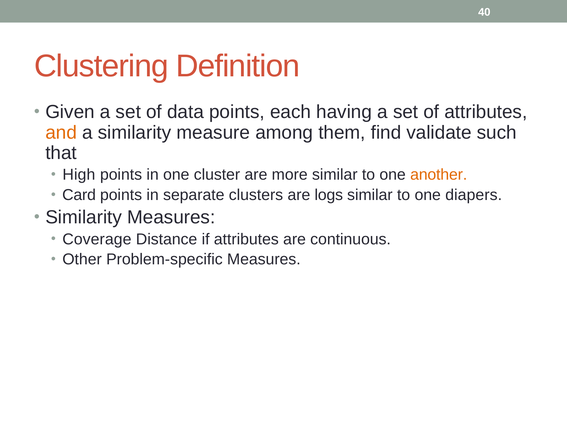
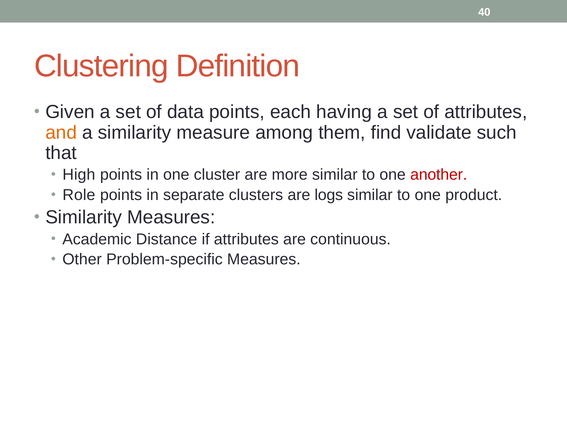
another colour: orange -> red
Card: Card -> Role
diapers: diapers -> product
Coverage: Coverage -> Academic
